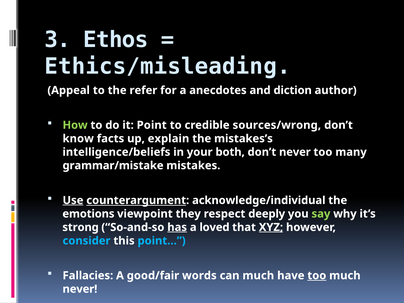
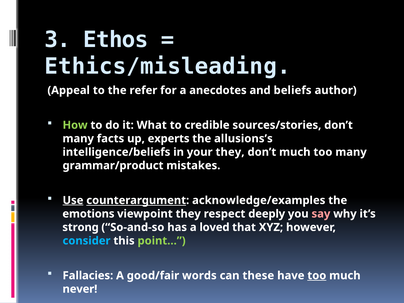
diction: diction -> beliefs
Point: Point -> What
sources/wrong: sources/wrong -> sources/stories
know at (78, 139): know -> many
explain: explain -> experts
mistakes’s: mistakes’s -> allusions’s
your both: both -> they
don’t never: never -> much
grammar/mistake: grammar/mistake -> grammar/product
acknowledge/individual: acknowledge/individual -> acknowledge/examples
say colour: light green -> pink
has underline: present -> none
XYZ underline: present -> none
point… colour: light blue -> light green
can much: much -> these
